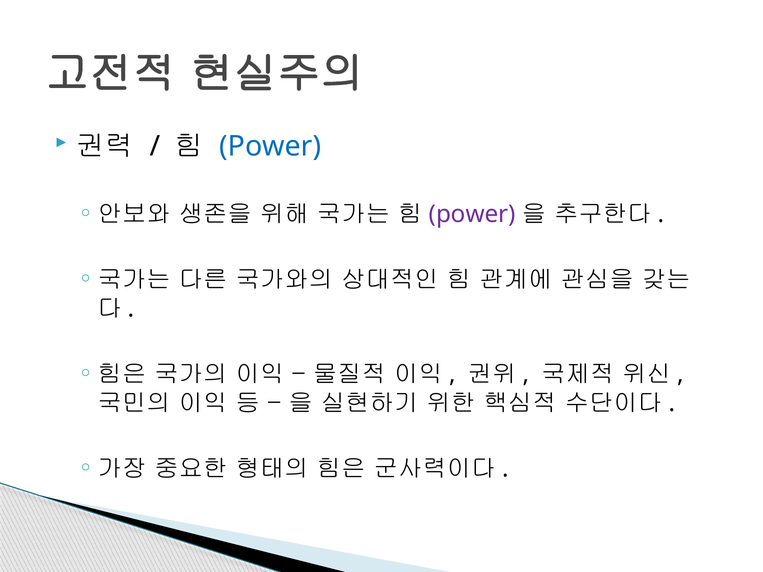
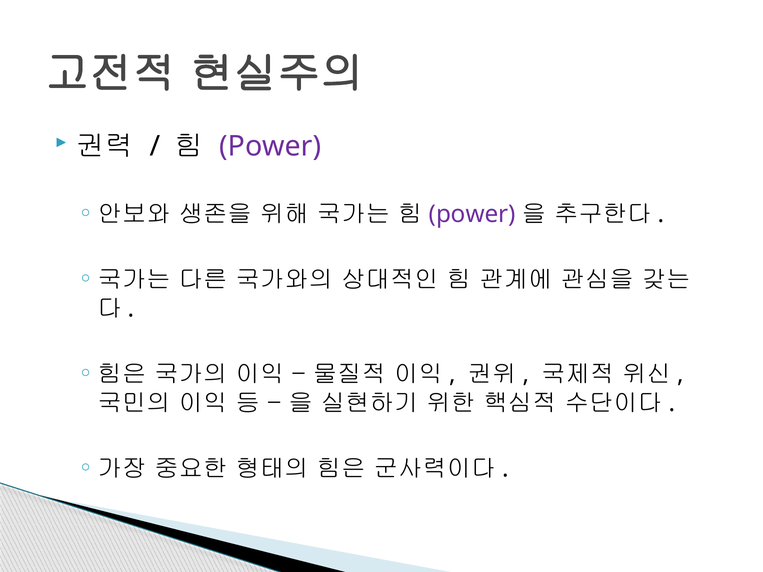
Power at (270, 147) colour: blue -> purple
